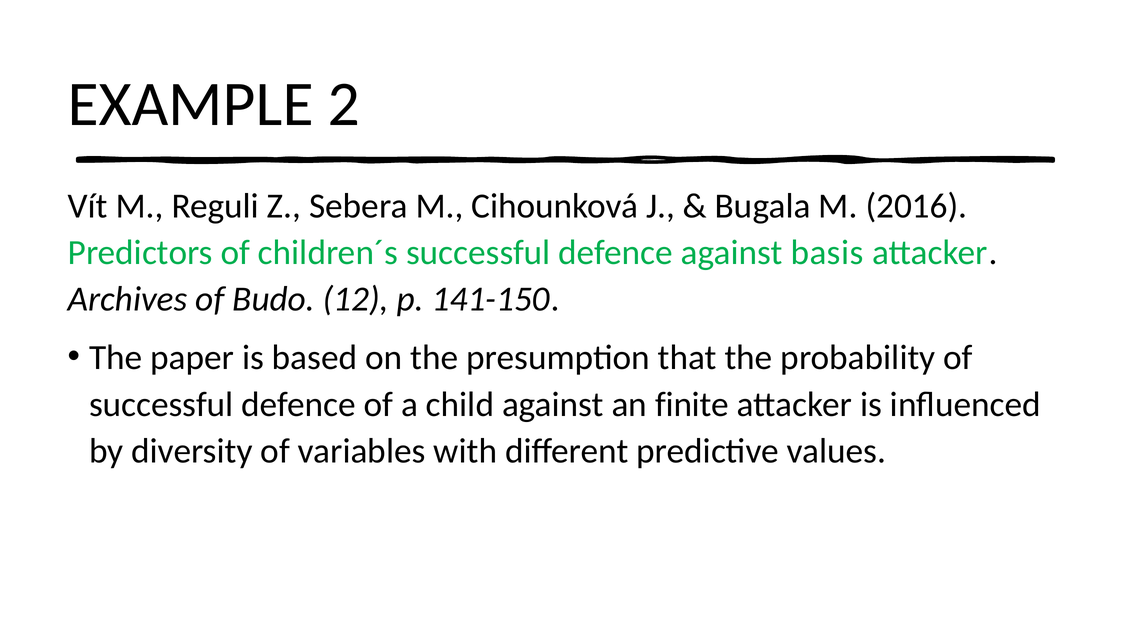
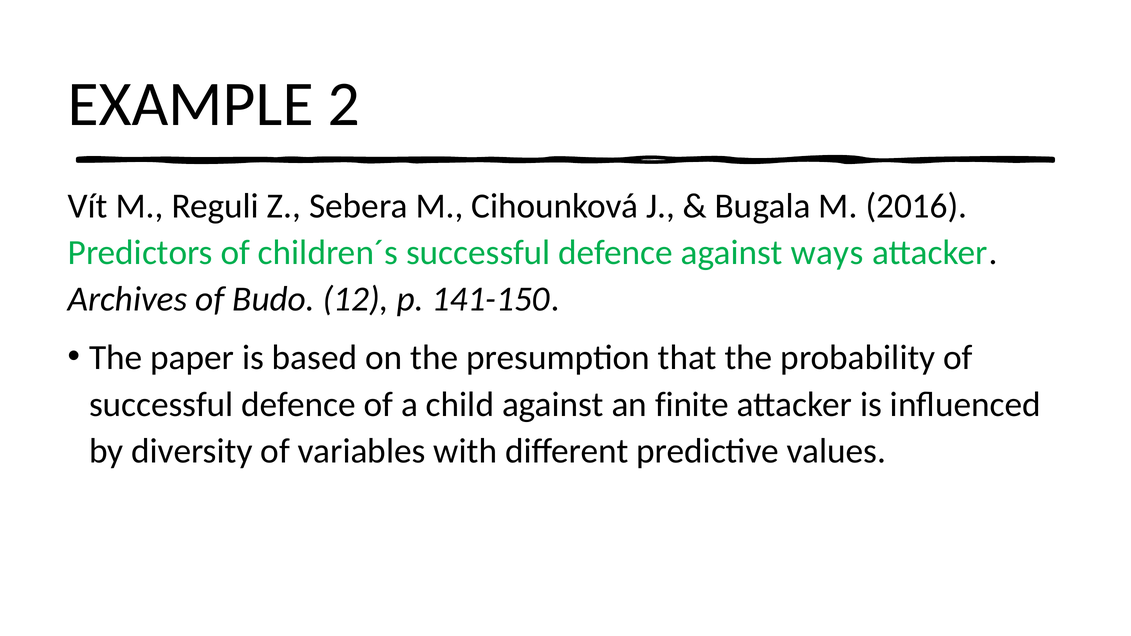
basis: basis -> ways
